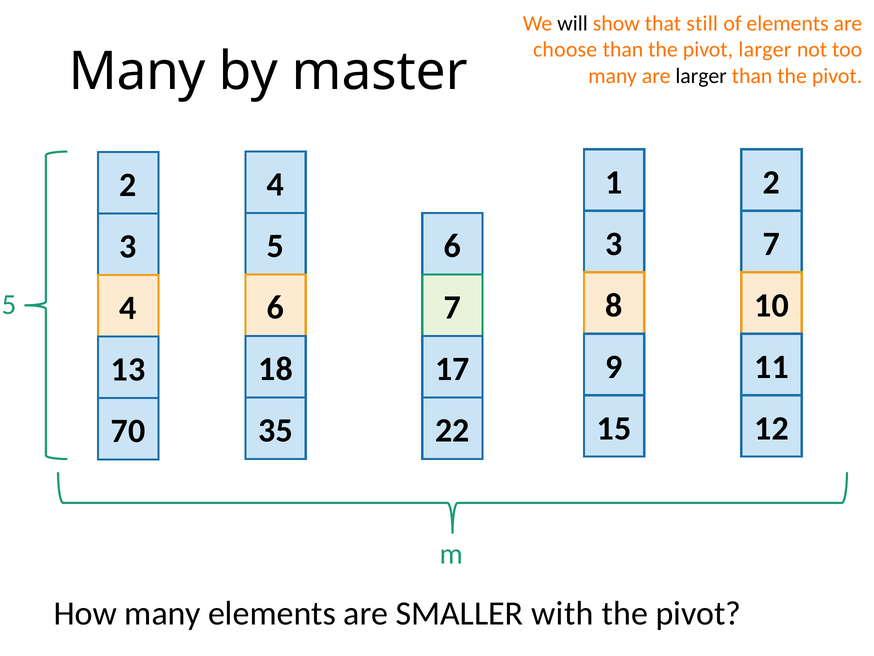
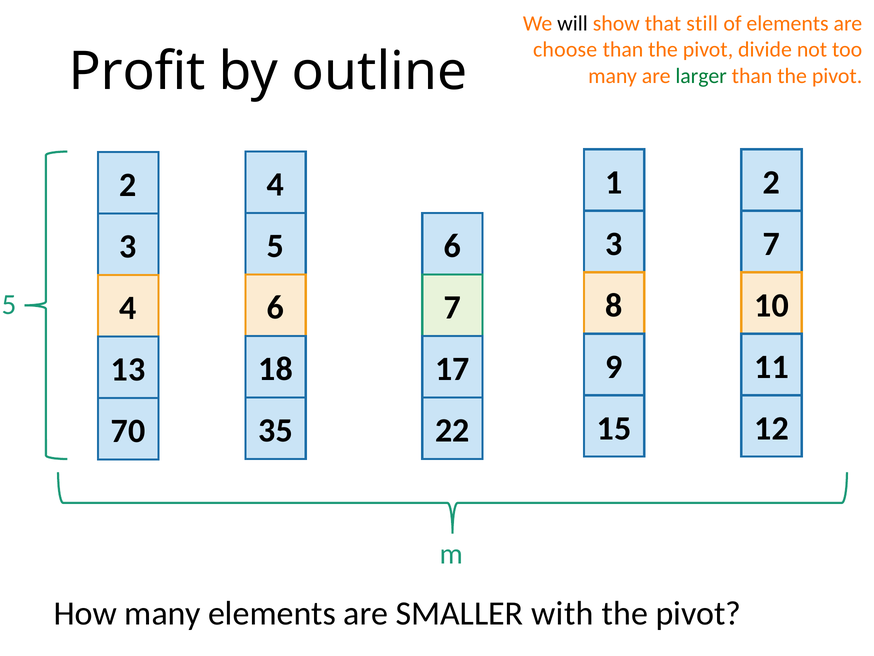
pivot larger: larger -> divide
Many at (137, 71): Many -> Profit
master: master -> outline
larger at (701, 76) colour: black -> green
